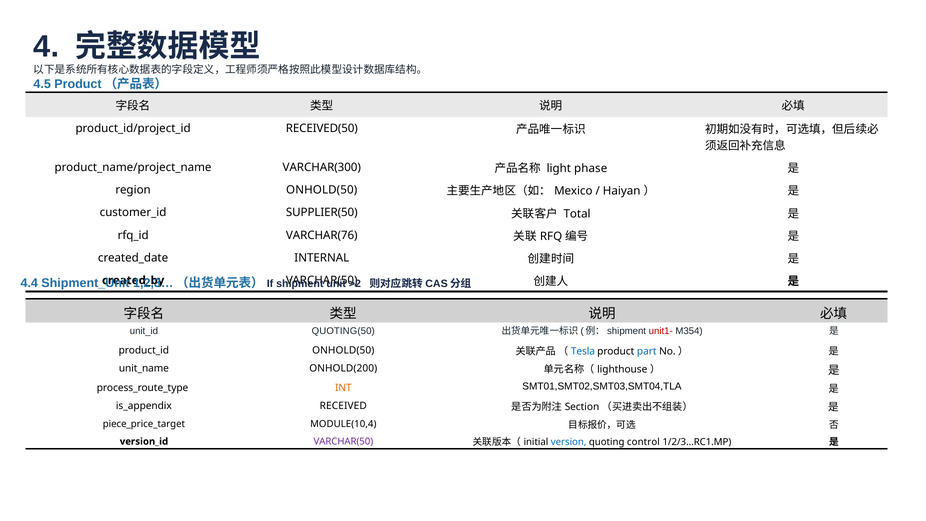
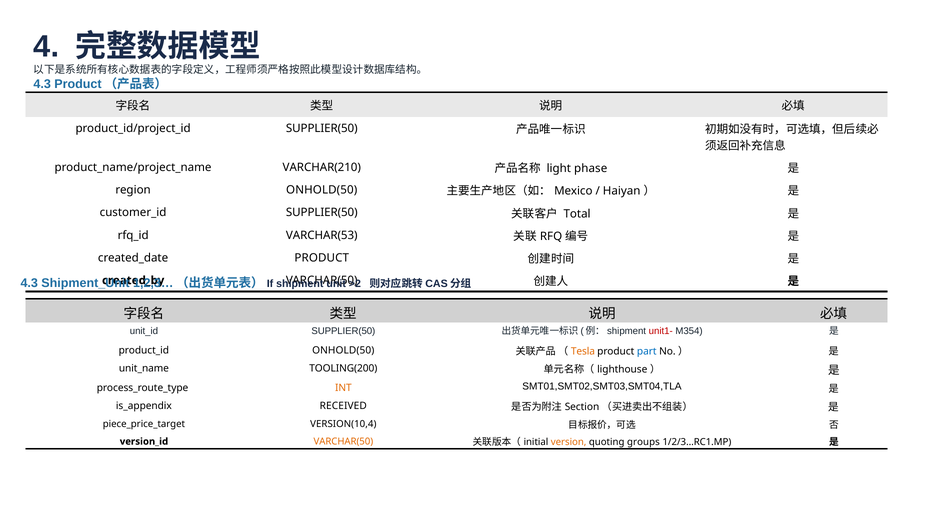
4.5 at (42, 84): 4.5 -> 4.3
RECEIVED(50 at (322, 128): RECEIVED(50 -> SUPPLIER(50
VARCHAR(300: VARCHAR(300 -> VARCHAR(210
VARCHAR(76: VARCHAR(76 -> VARCHAR(53
INTERNAL at (322, 258): INTERNAL -> PRODUCT
4.4 at (29, 283): 4.4 -> 4.3
QUOTING(50 at (343, 331): QUOTING(50 -> SUPPLIER(50
Tesla colour: blue -> orange
ONHOLD(200: ONHOLD(200 -> TOOLING(200
MODULE(10,4: MODULE(10,4 -> VERSION(10,4
VARCHAR(50 at (343, 441) colour: purple -> orange
version colour: blue -> orange
control: control -> groups
